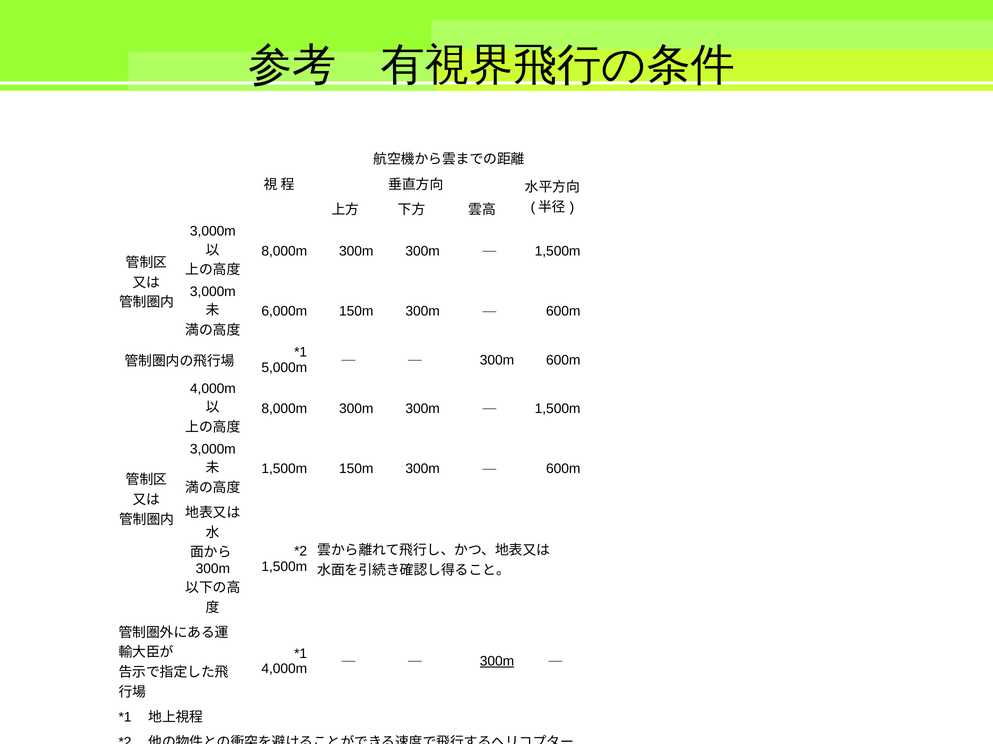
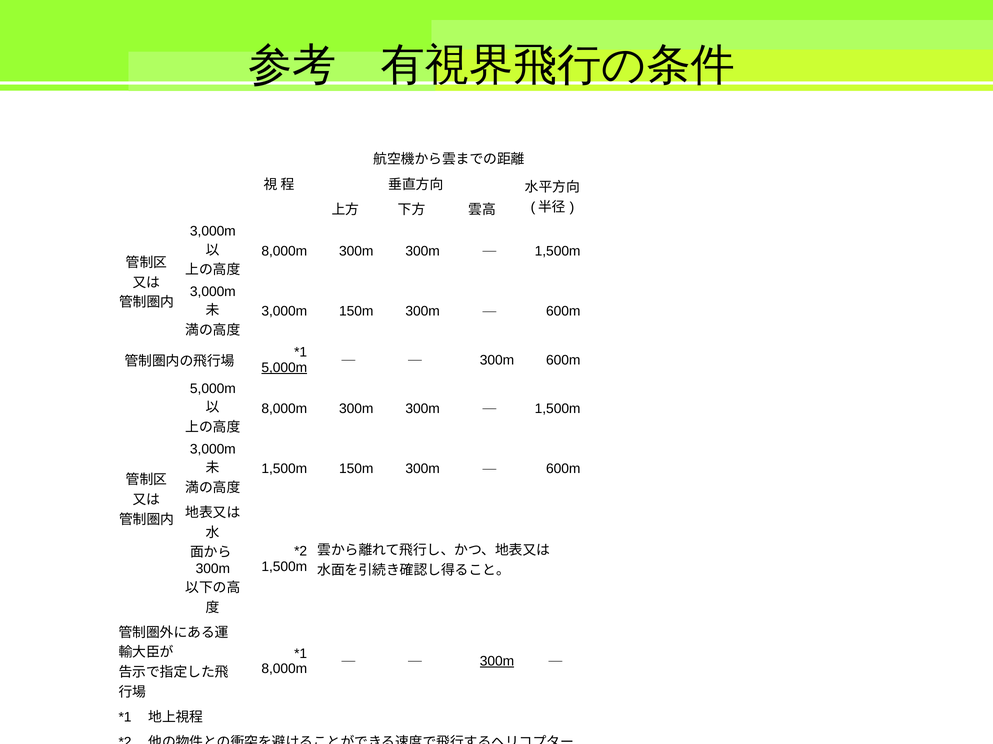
6,000m at (284, 312): 6,000m -> 3,000m
5,000m at (284, 368) underline: none -> present
4,000m at (213, 389): 4,000m -> 5,000m
4,000m at (284, 670): 4,000m -> 8,000m
